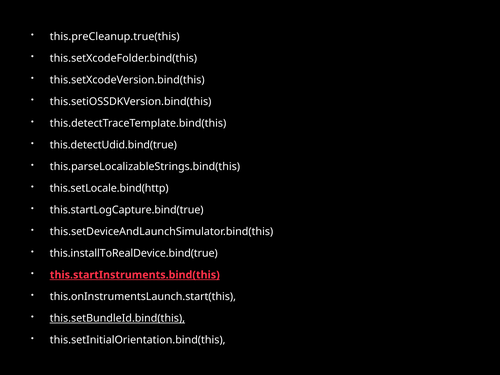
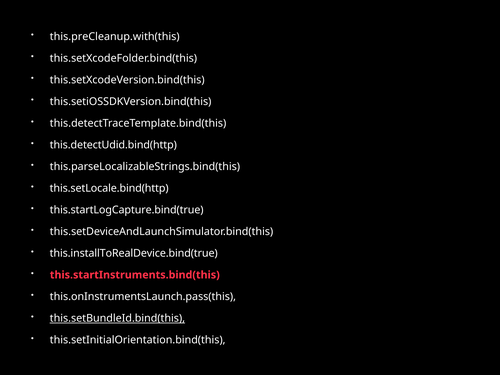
this.preCleanup.true(this: this.preCleanup.true(this -> this.preCleanup.with(this
this.detectUdid.bind(true: this.detectUdid.bind(true -> this.detectUdid.bind(http
this.startInstruments.bind(this underline: present -> none
this.onInstrumentsLaunch.start(this: this.onInstrumentsLaunch.start(this -> this.onInstrumentsLaunch.pass(this
